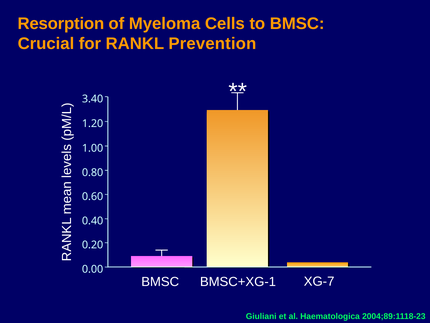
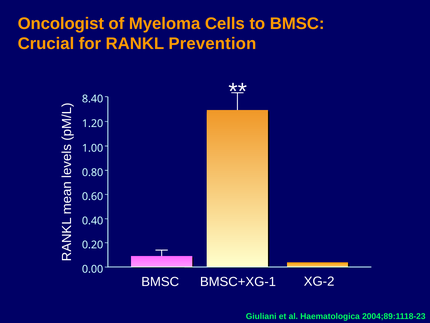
Resorption: Resorption -> Oncologist
3.40: 3.40 -> 8.40
XG-7: XG-7 -> XG-2
